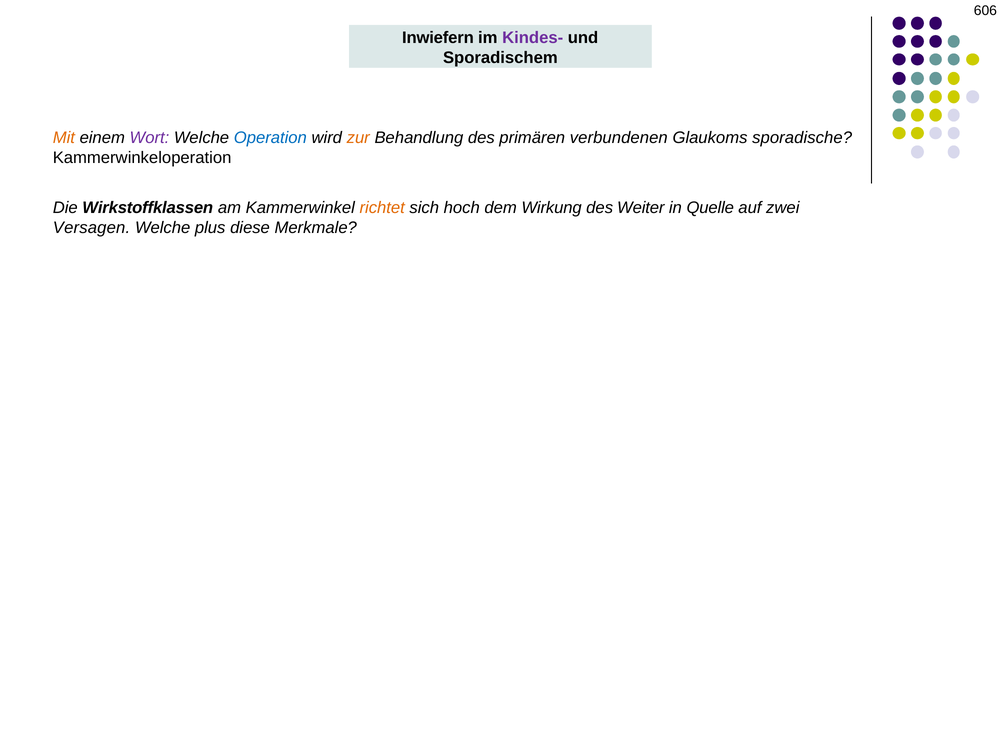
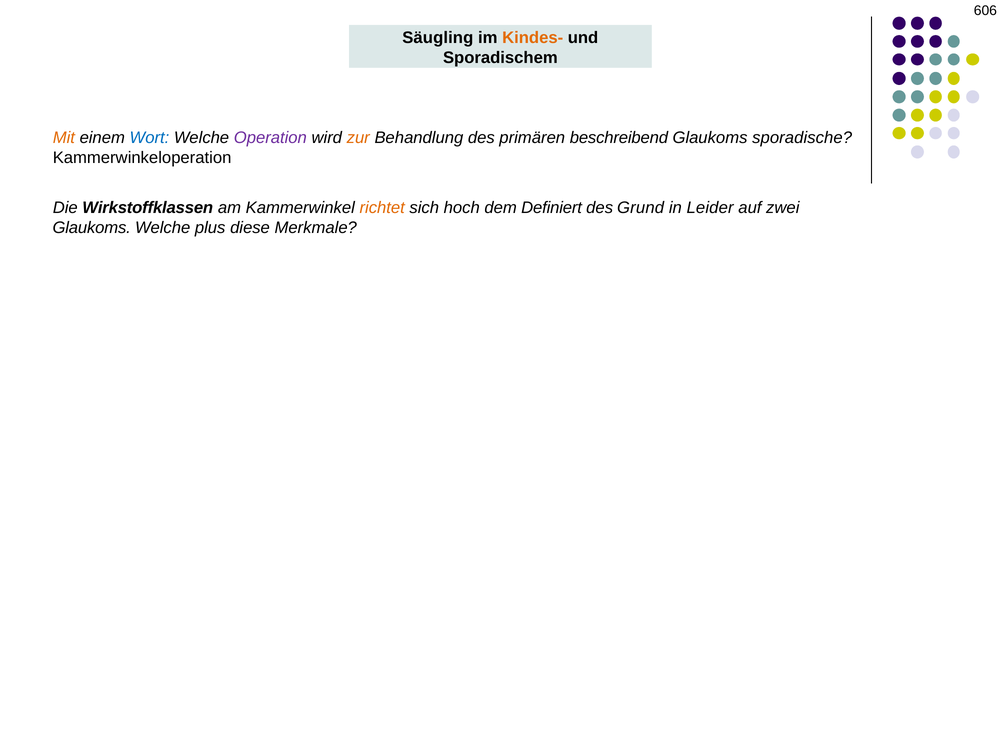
Inwiefern: Inwiefern -> Säugling
Kindes- colour: purple -> orange
Wort colour: purple -> blue
Operation colour: blue -> purple
verbundenen: verbundenen -> beschreibend
Wirkung: Wirkung -> Definiert
Weiter: Weiter -> Grund
Quelle: Quelle -> Leider
Versagen at (92, 228): Versagen -> Glaukoms
